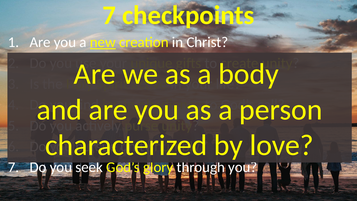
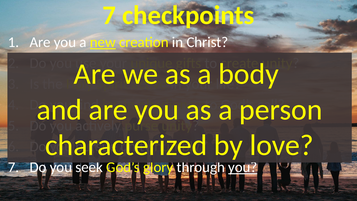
you at (243, 167) underline: none -> present
